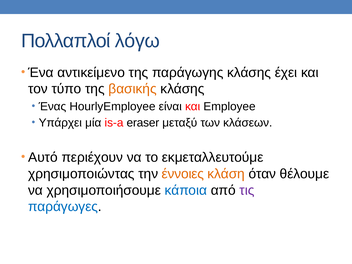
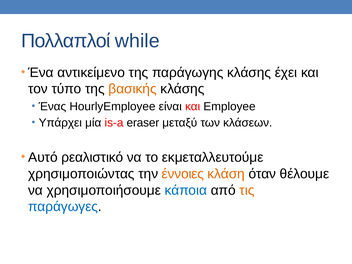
λόγω: λόγω -> while
περιέχουν: περιέχουν -> ρεαλιστικό
τις colour: purple -> orange
